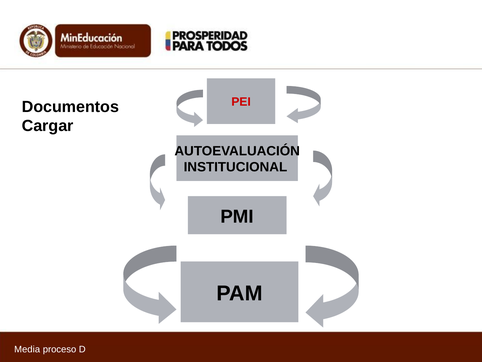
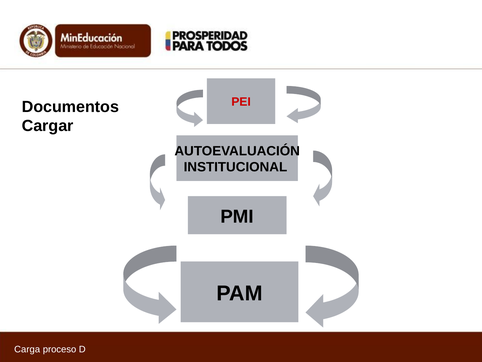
Media: Media -> Carga
